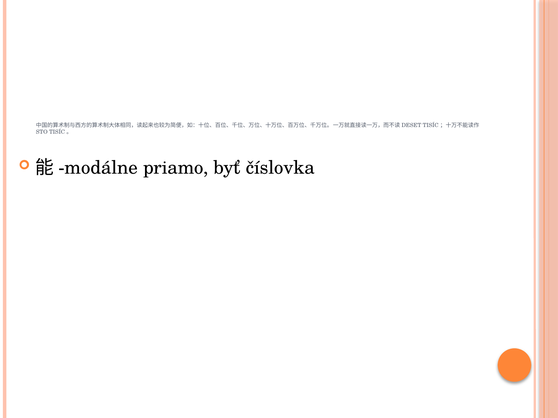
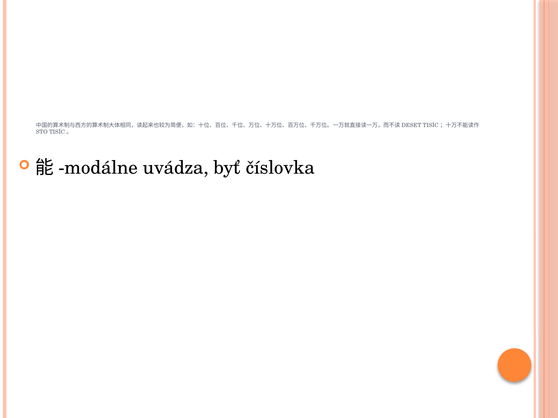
priamo: priamo -> uvádza
